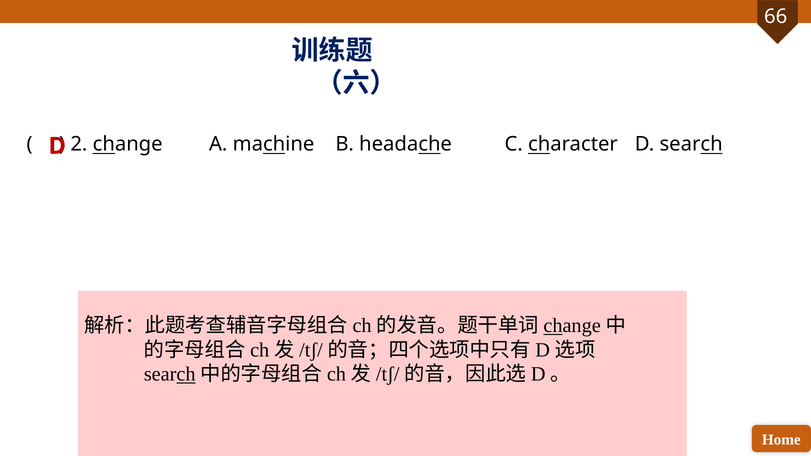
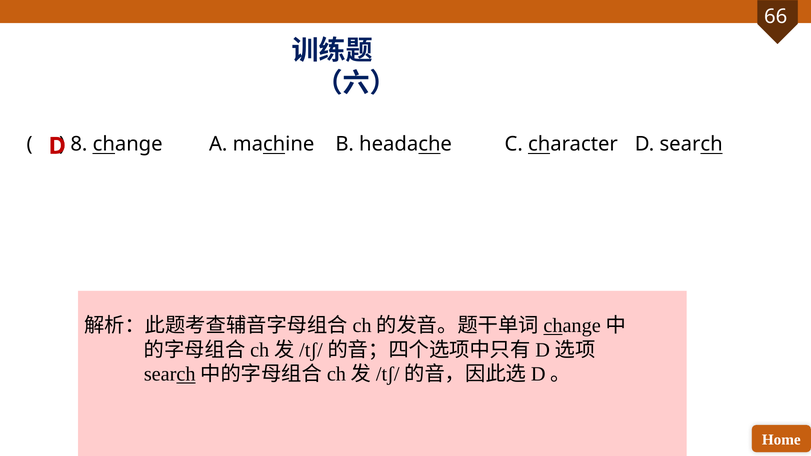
2: 2 -> 8
